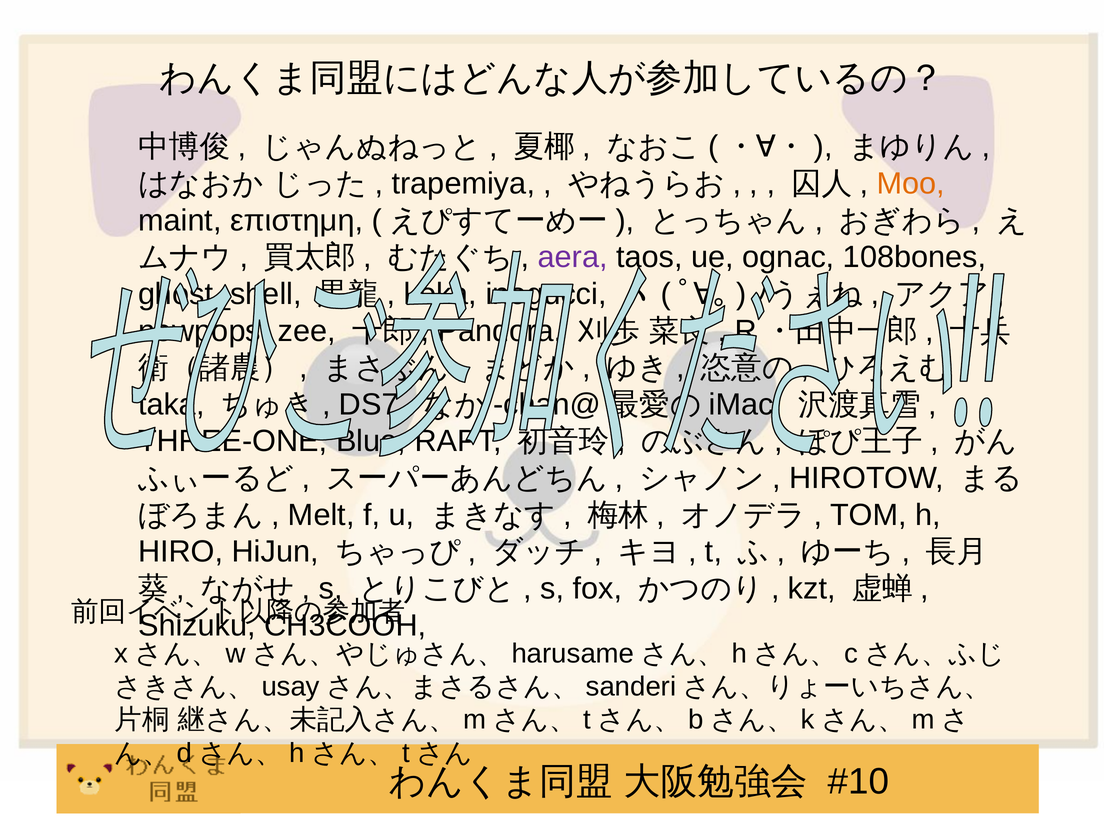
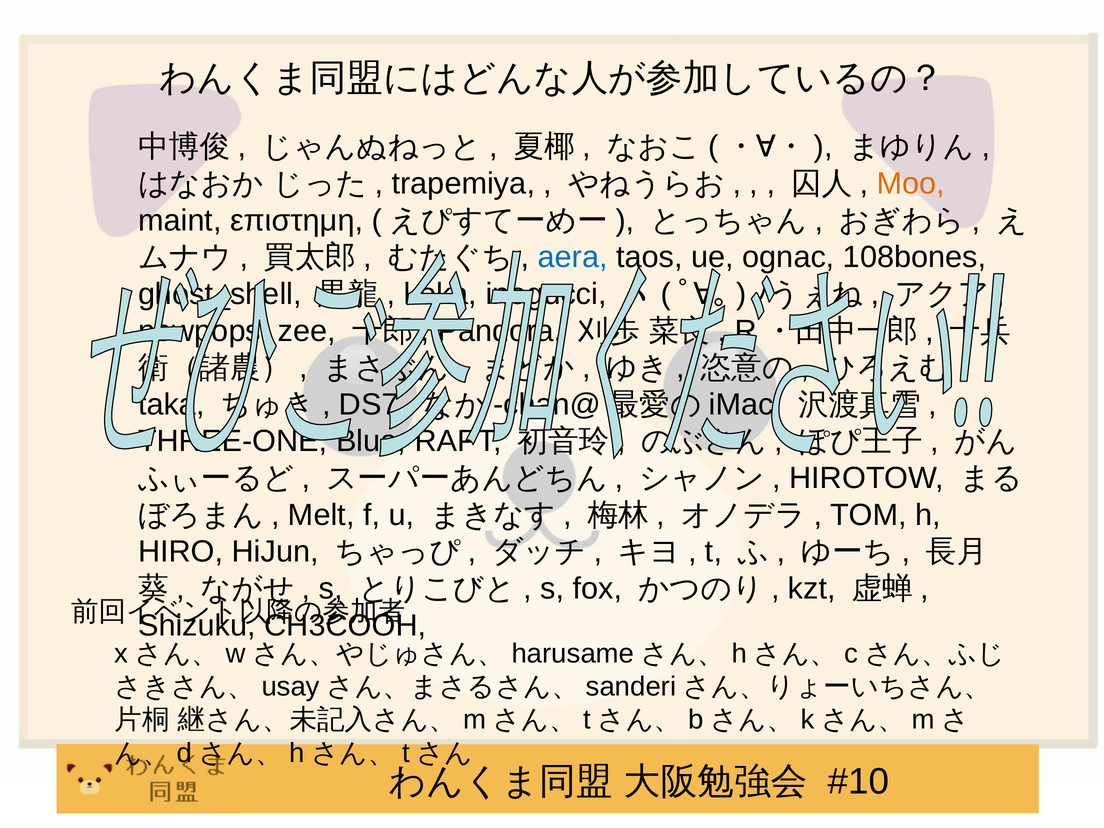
aera colour: purple -> blue
